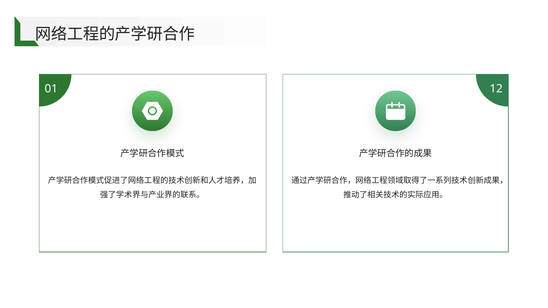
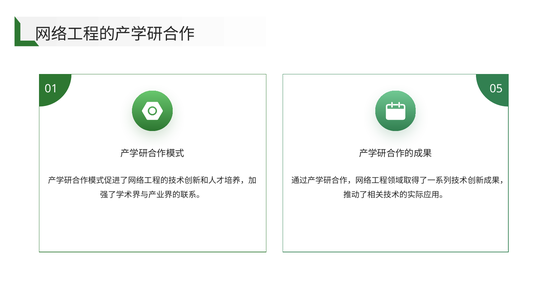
12: 12 -> 05
